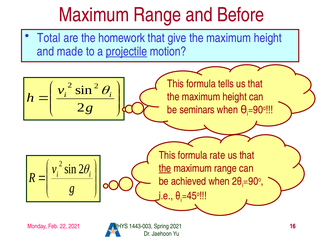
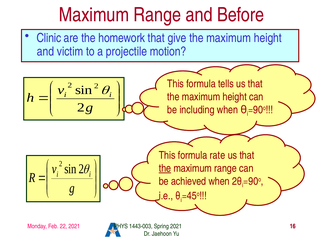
Total: Total -> Clinic
made: made -> victim
projectile underline: present -> none
seminars: seminars -> including
